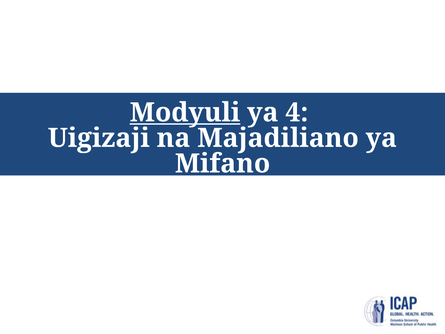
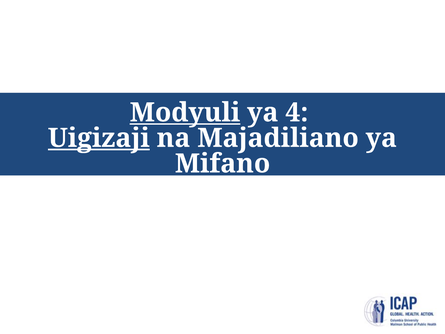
Uigizaji underline: none -> present
